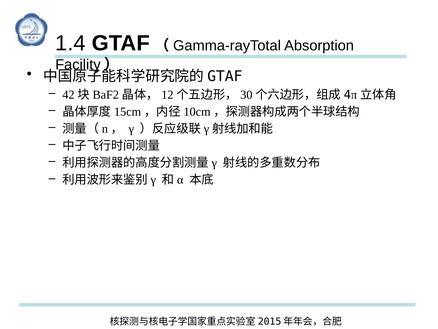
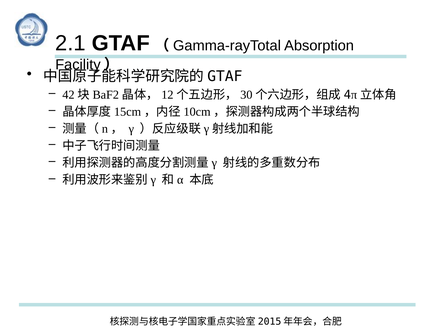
1.4: 1.4 -> 2.1
